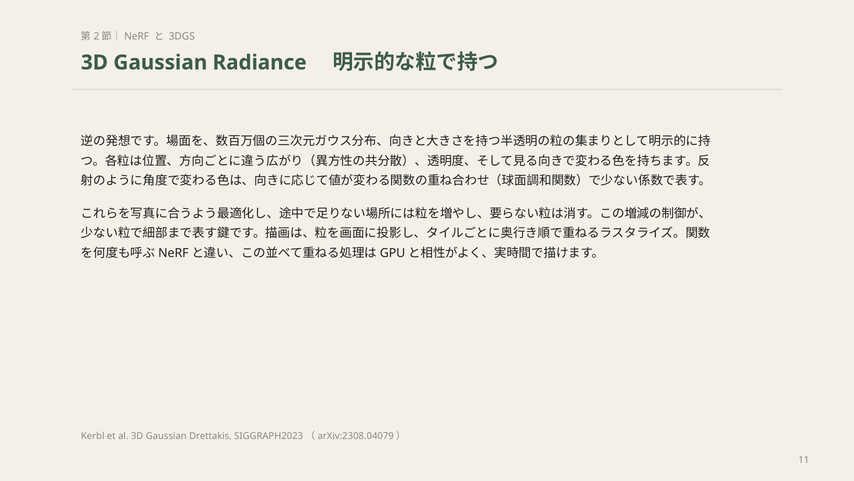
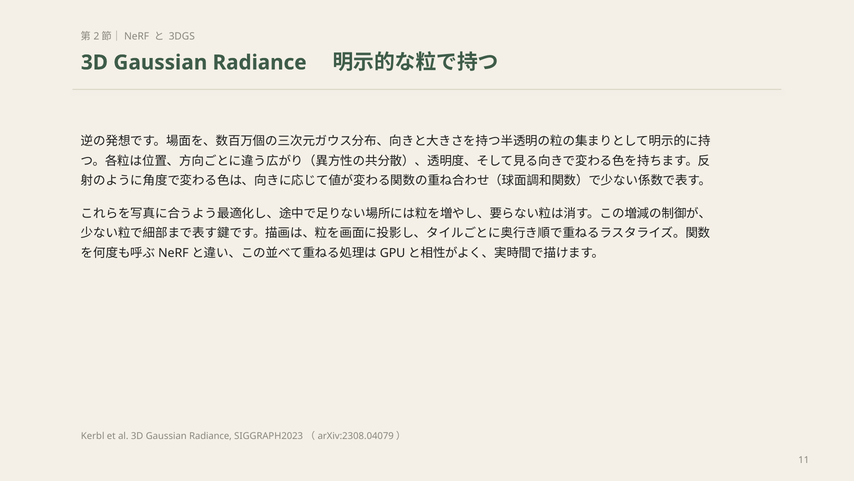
al 3D Gaussian Drettakis: Drettakis -> Radiance
